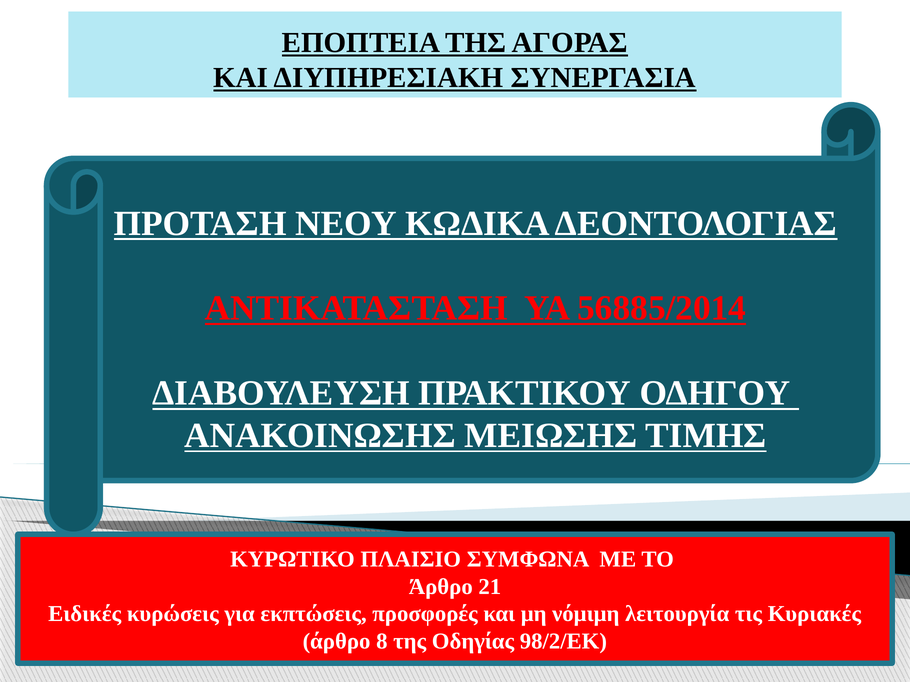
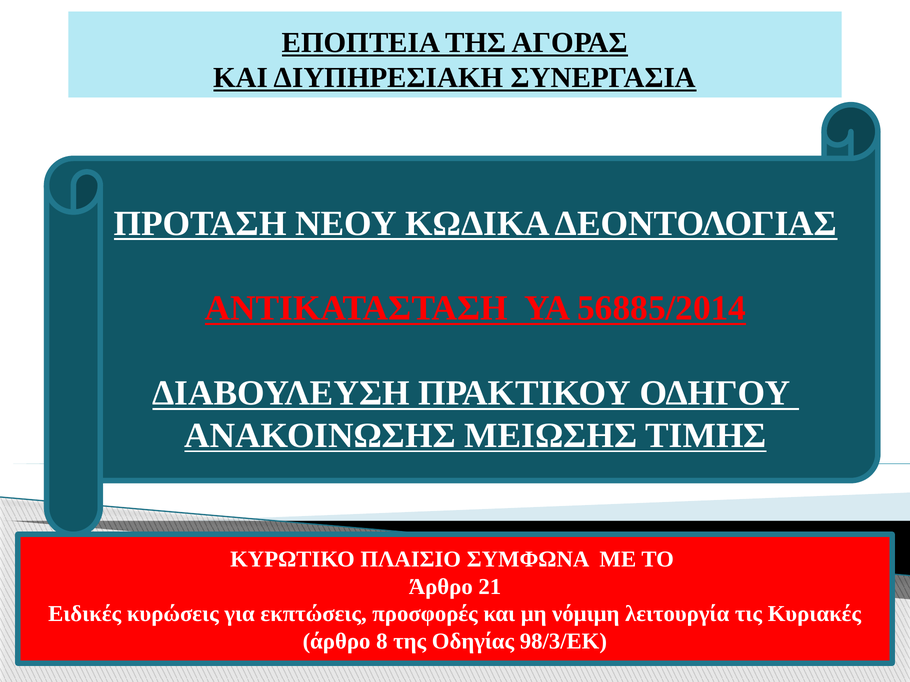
98/2/ΕΚ: 98/2/ΕΚ -> 98/3/ΕΚ
